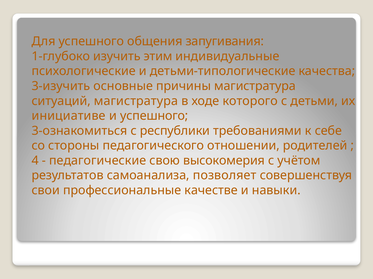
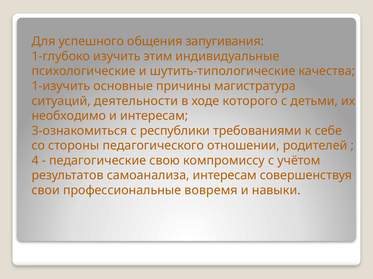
детьми-типологические: детьми-типологические -> шутить-типологические
3-изучить: 3-изучить -> 1-изучить
ситуаций магистратура: магистратура -> деятельности
инициативе: инициативе -> необходимо
и успешного: успешного -> интересам
высокомерия: высокомерия -> компромиссу
самоанализа позволяет: позволяет -> интересам
качестве: качестве -> вовремя
